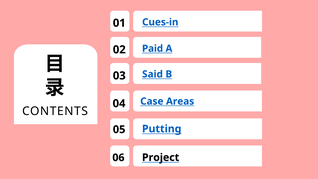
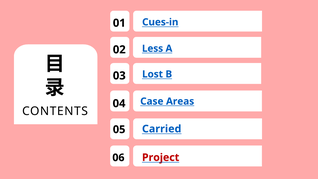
Paid: Paid -> Less
Said: Said -> Lost
Putting: Putting -> Carried
Project colour: black -> red
